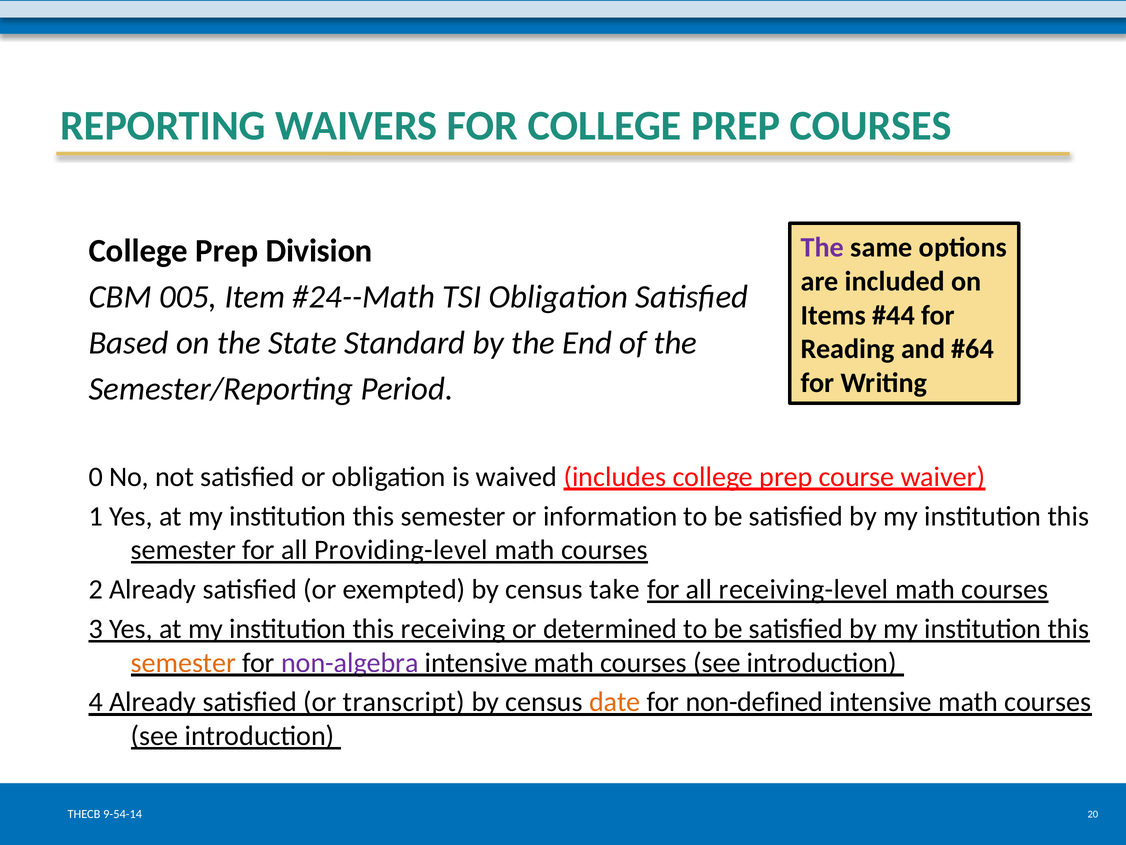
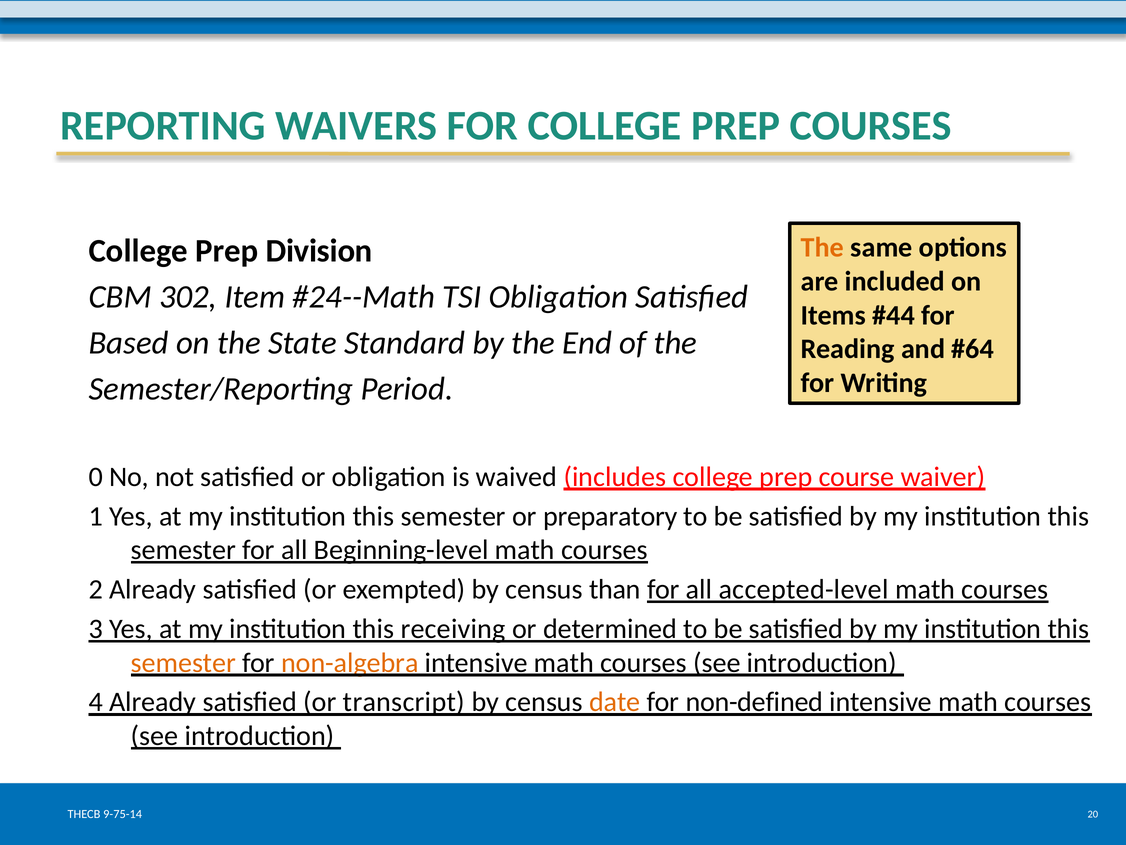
The at (822, 247) colour: purple -> orange
005: 005 -> 302
information: information -> preparatory
Providing-level: Providing-level -> Beginning-level
take: take -> than
receiving-level: receiving-level -> accepted-level
non-algebra colour: purple -> orange
9-54-14: 9-54-14 -> 9-75-14
